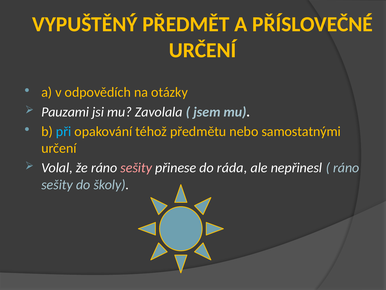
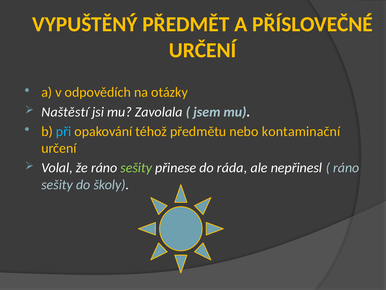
Pauzami: Pauzami -> Naštěstí
samostatnými: samostatnými -> kontaminační
sešity at (136, 168) colour: pink -> light green
